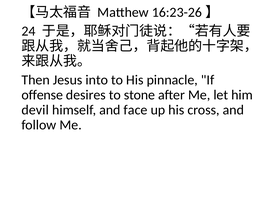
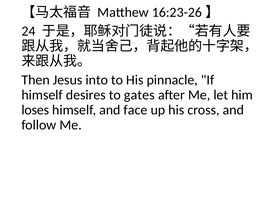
offense at (42, 95): offense -> himself
stone: stone -> gates
devil: devil -> loses
